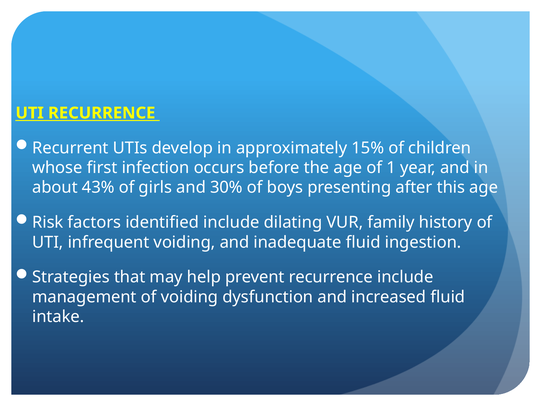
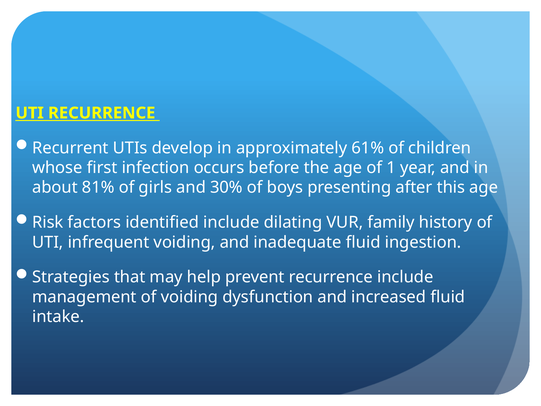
15%: 15% -> 61%
43%: 43% -> 81%
